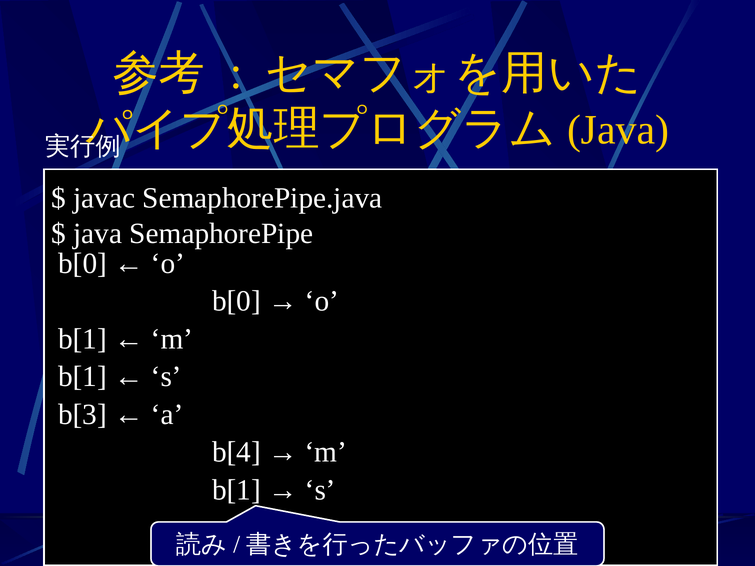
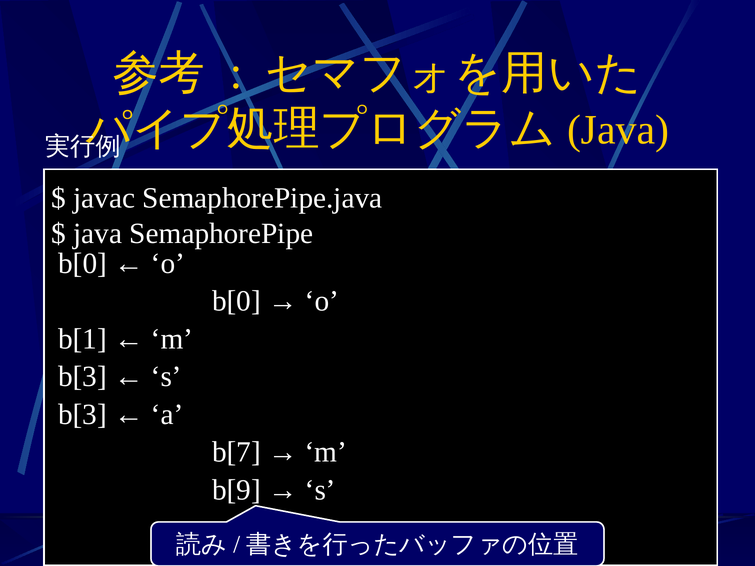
b[1 at (82, 377): b[1 -> b[3
b[4: b[4 -> b[7
b[1 at (236, 490): b[1 -> b[9
